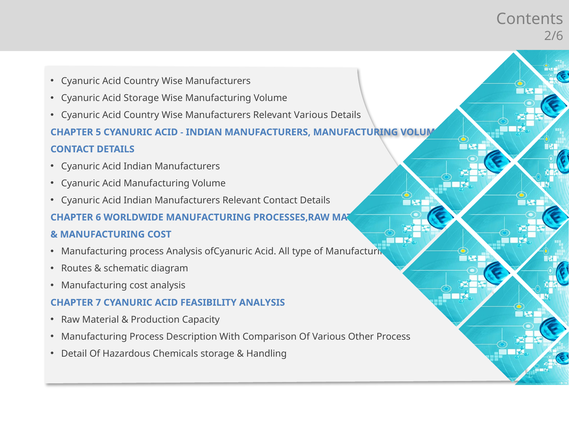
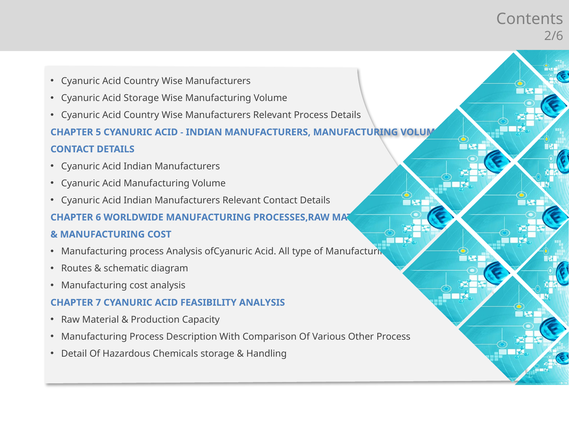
Relevant Various: Various -> Process
